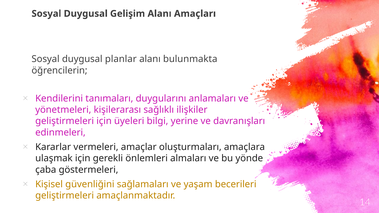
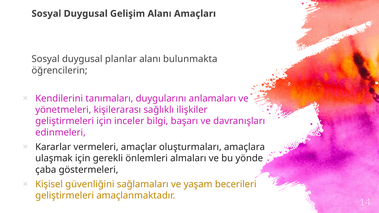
üyeleri: üyeleri -> inceler
yerine: yerine -> başarı
